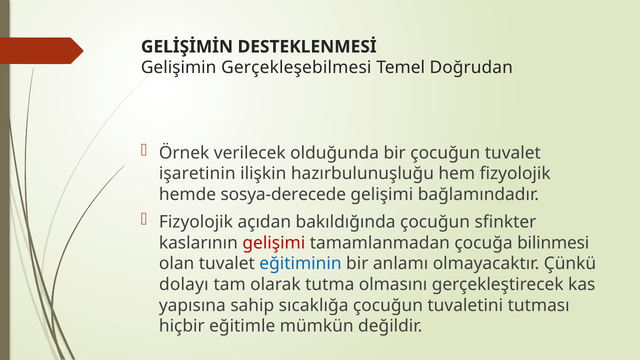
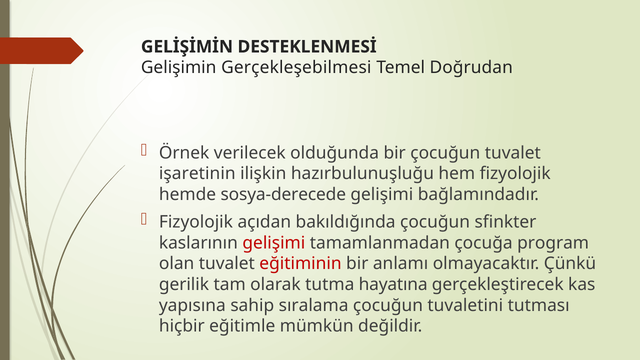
bilinmesi: bilinmesi -> program
eğitiminin colour: blue -> red
dolayı: dolayı -> gerilik
olmasını: olmasını -> hayatına
sıcaklığa: sıcaklığa -> sıralama
